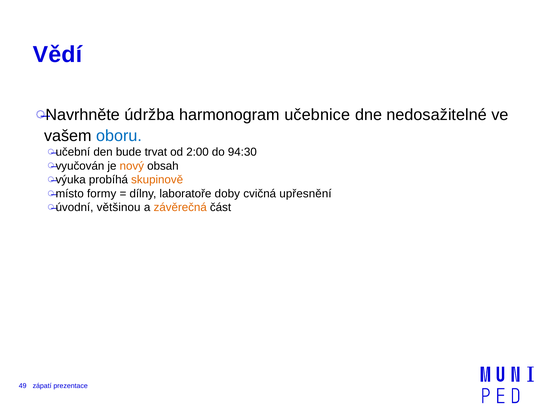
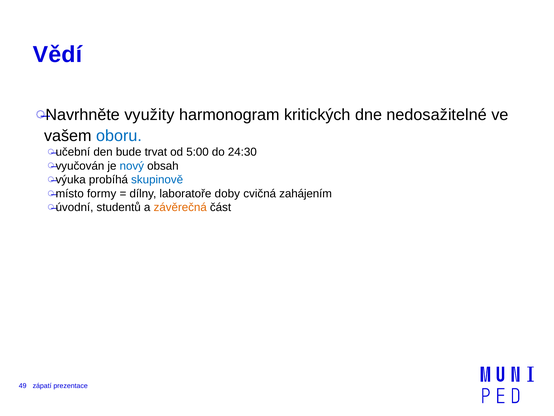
údržba: údržba -> využity
učebnice: učebnice -> kritických
2:00: 2:00 -> 5:00
94:30: 94:30 -> 24:30
nový colour: orange -> blue
skupinově colour: orange -> blue
upřesnění: upřesnění -> zahájením
většinou: většinou -> studentů
